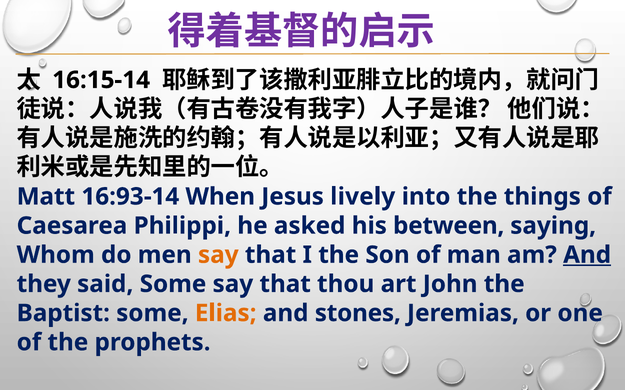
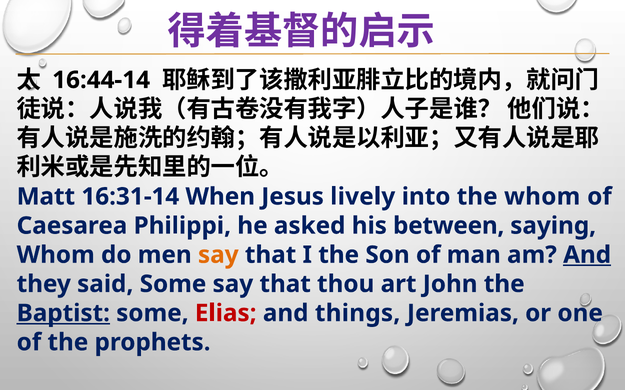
16:15-14: 16:15-14 -> 16:44-14
16:93-14: 16:93-14 -> 16:31-14
the things: things -> whom
Baptist underline: none -> present
Elias colour: orange -> red
stones: stones -> things
